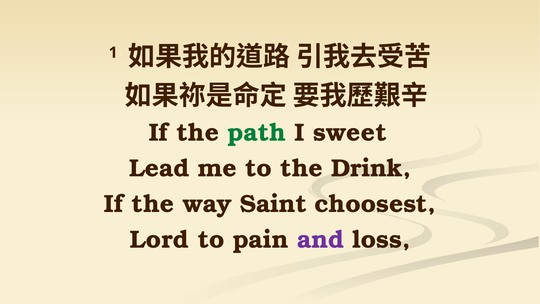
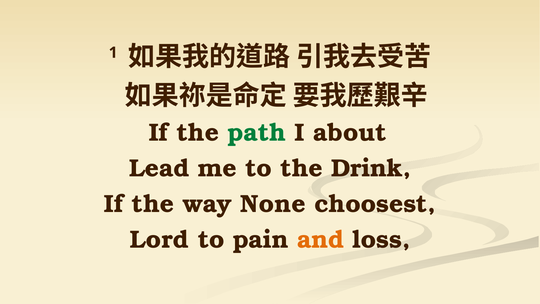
sweet: sweet -> about
Saint: Saint -> None
and colour: purple -> orange
